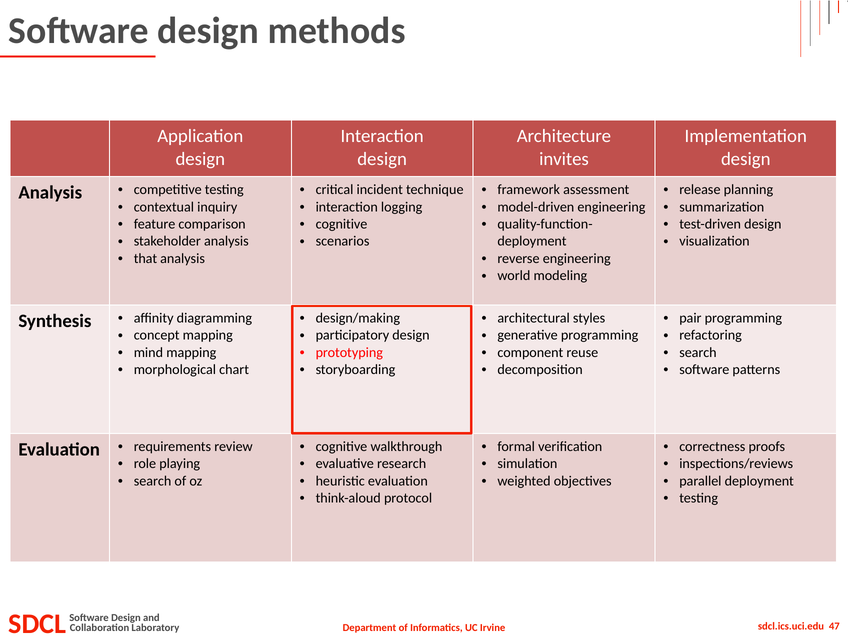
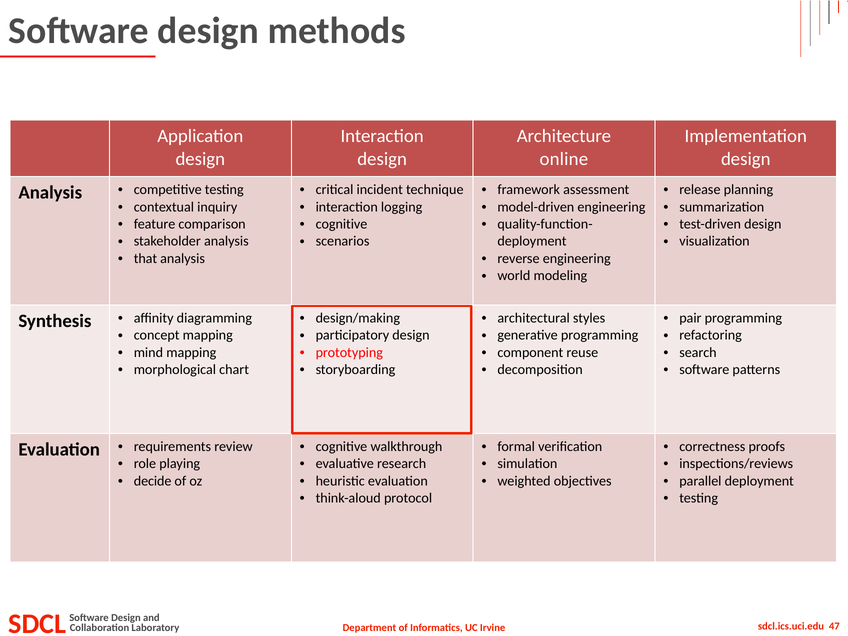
invites: invites -> online
search at (153, 481): search -> decide
